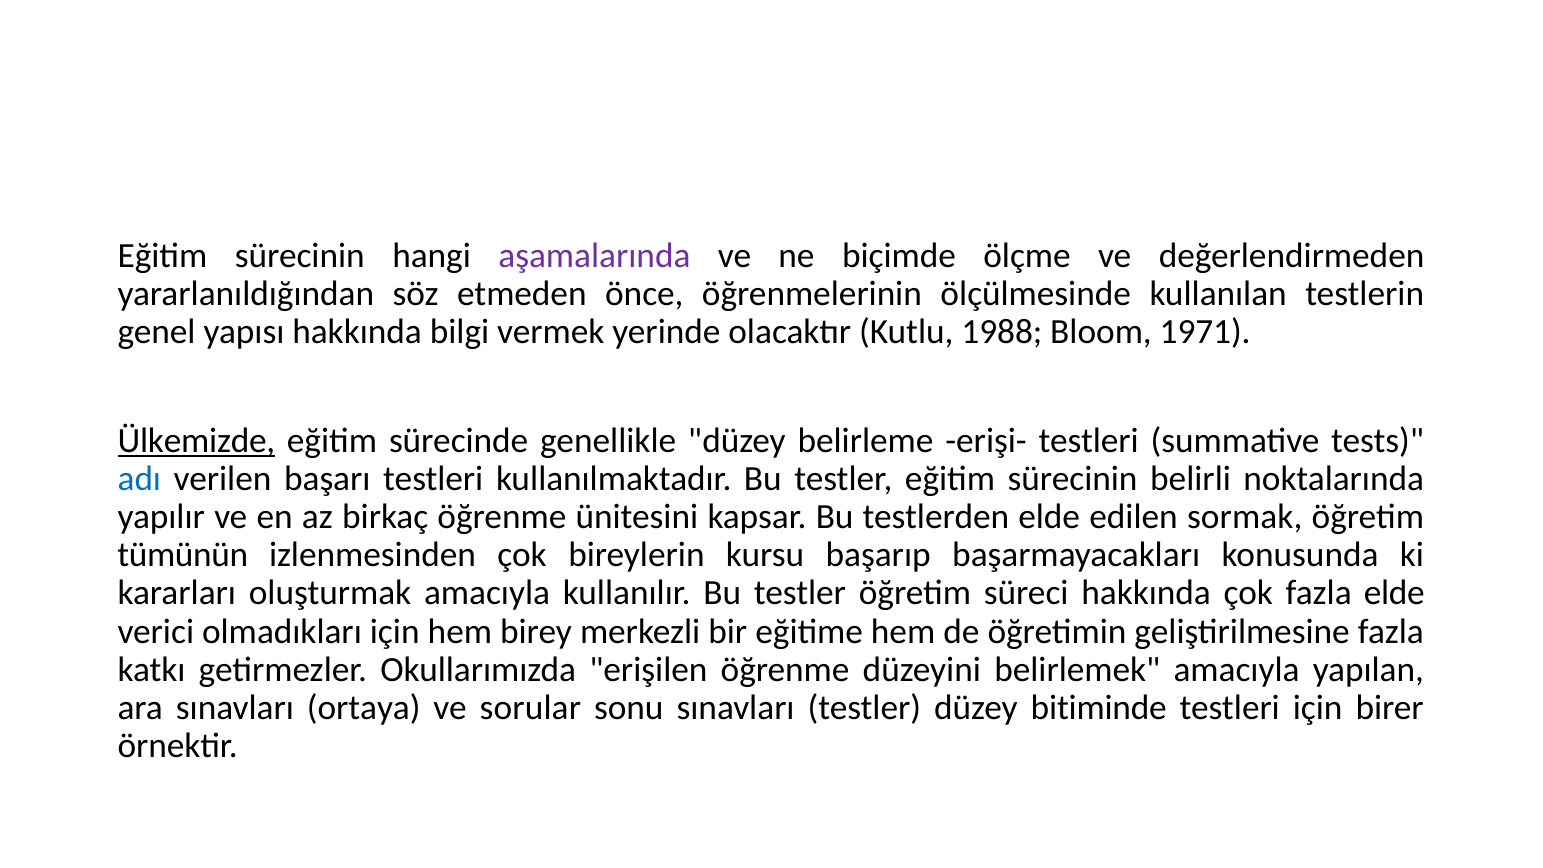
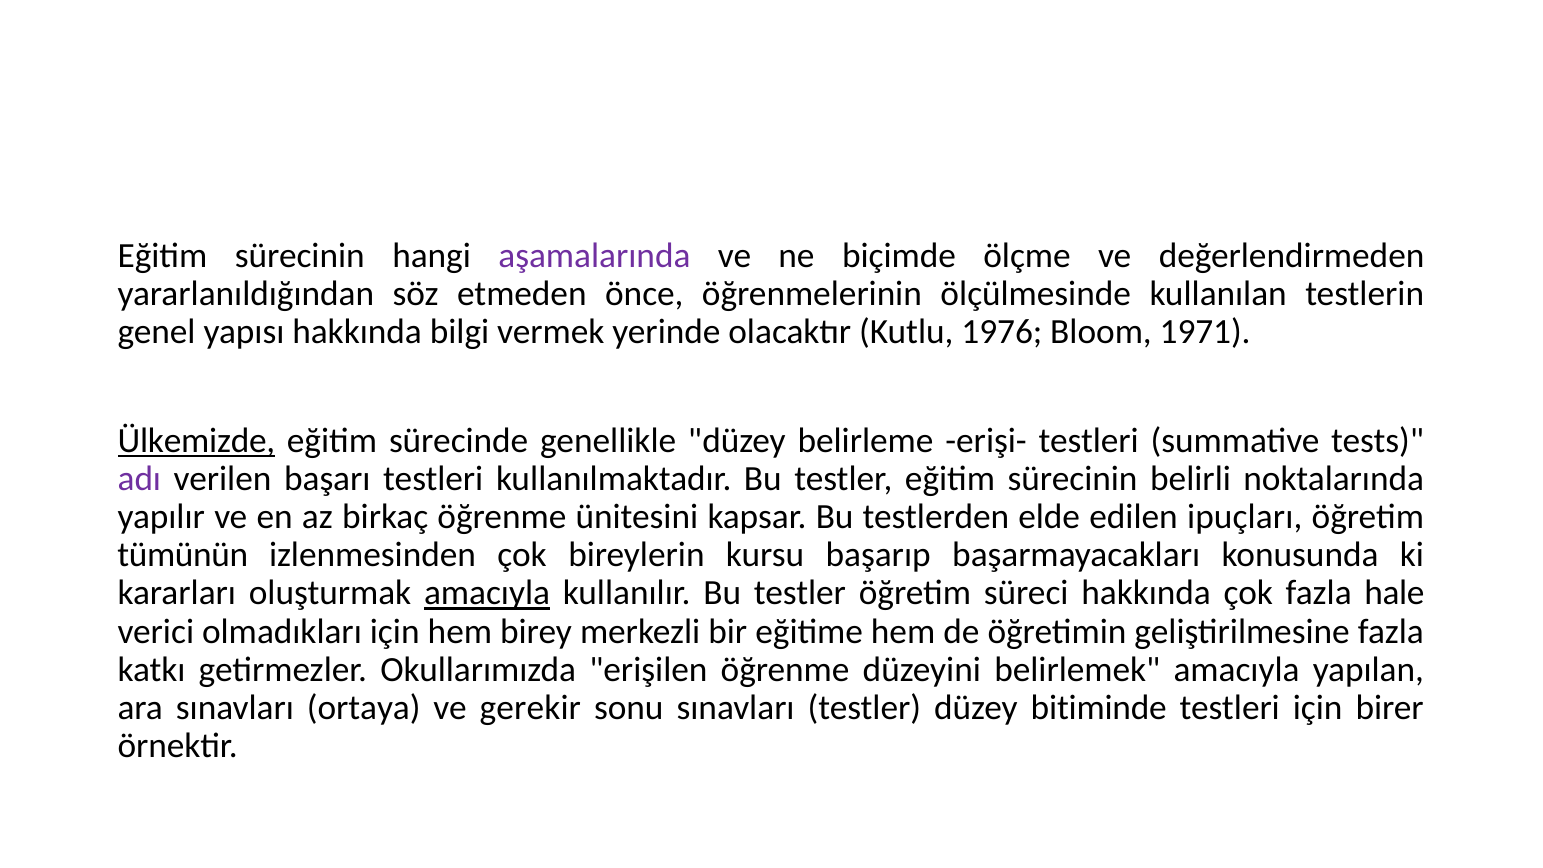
1988: 1988 -> 1976
adı colour: blue -> purple
sormak: sormak -> ipuçları
amacıyla at (487, 593) underline: none -> present
fazla elde: elde -> hale
sorular: sorular -> gerekir
